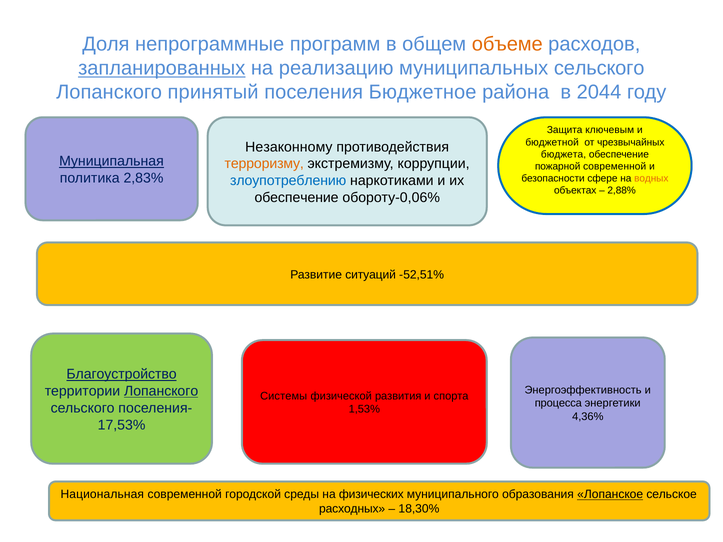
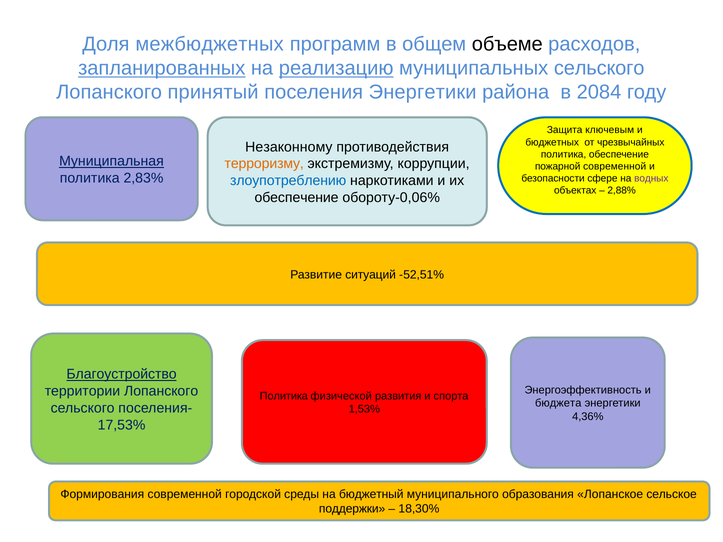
непрограммные: непрограммные -> межбюджетных
объеме colour: orange -> black
реализацию underline: none -> present
поселения Бюджетное: Бюджетное -> Энергетики
2044: 2044 -> 2084
бюджетной: бюджетной -> бюджетных
бюджета at (563, 154): бюджета -> политика
водных colour: orange -> purple
Лопанского at (161, 391) underline: present -> none
Системы at (284, 396): Системы -> Политика
процесса: процесса -> бюджета
Национальная: Национальная -> Формирования
физических: физических -> бюджетный
Лопанское underline: present -> none
расходных: расходных -> поддержки
